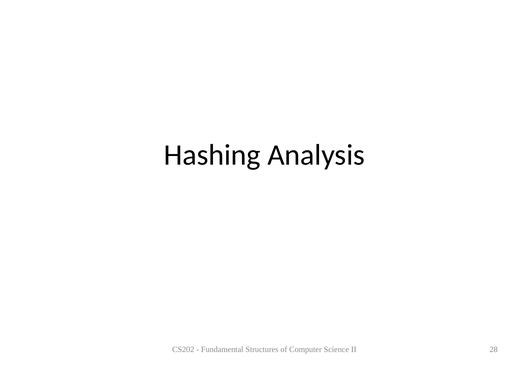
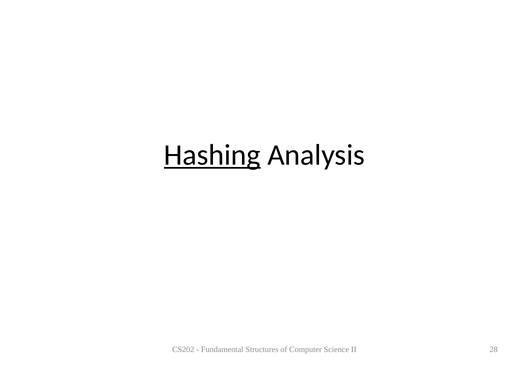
Hashing underline: none -> present
